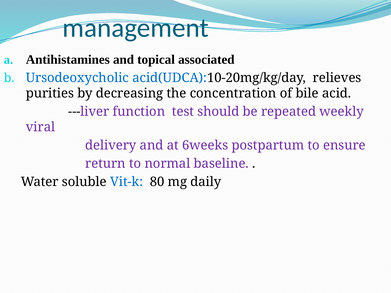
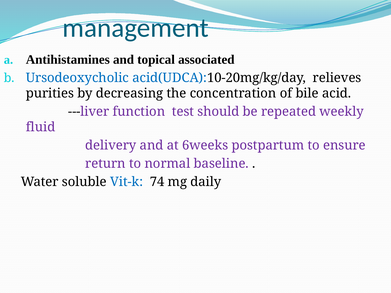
viral: viral -> fluid
80: 80 -> 74
